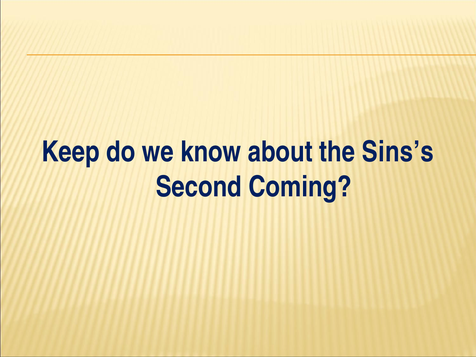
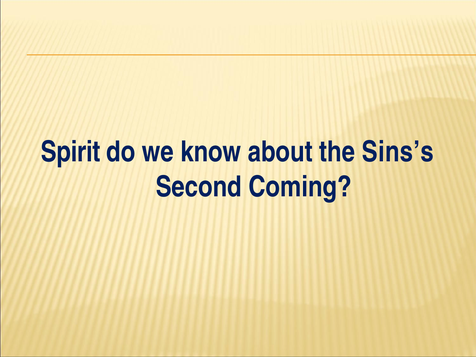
Keep: Keep -> Spirit
